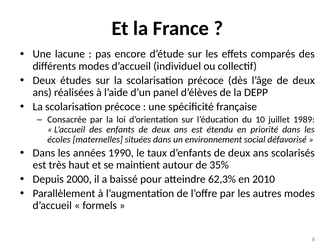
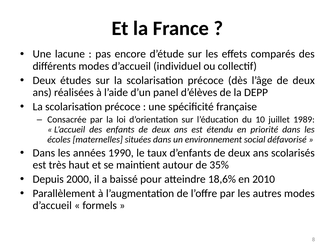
62,3%: 62,3% -> 18,6%
